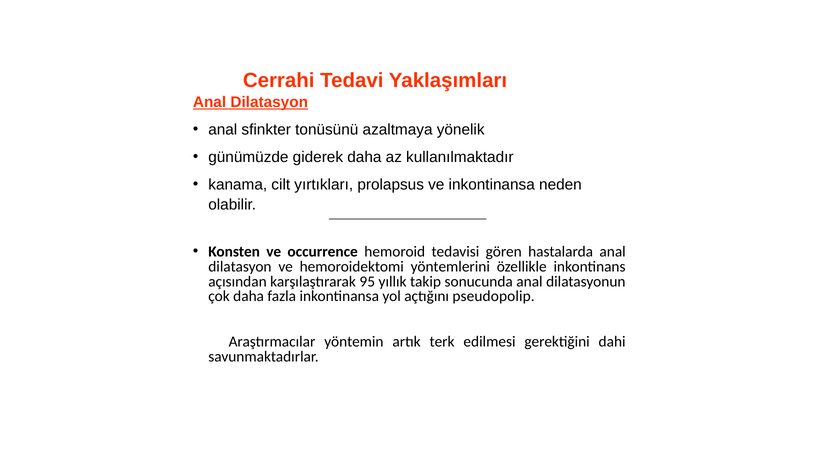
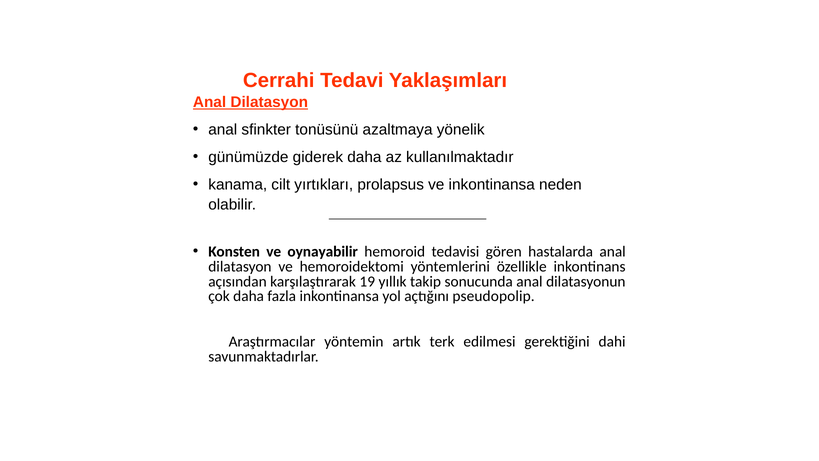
occurrence: occurrence -> oynayabilir
95: 95 -> 19
